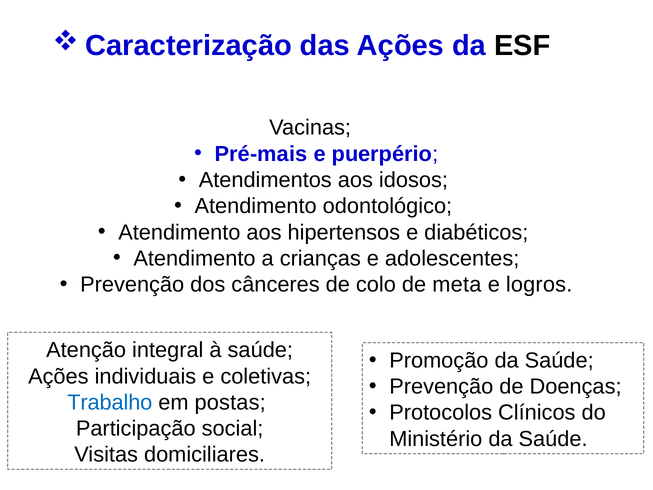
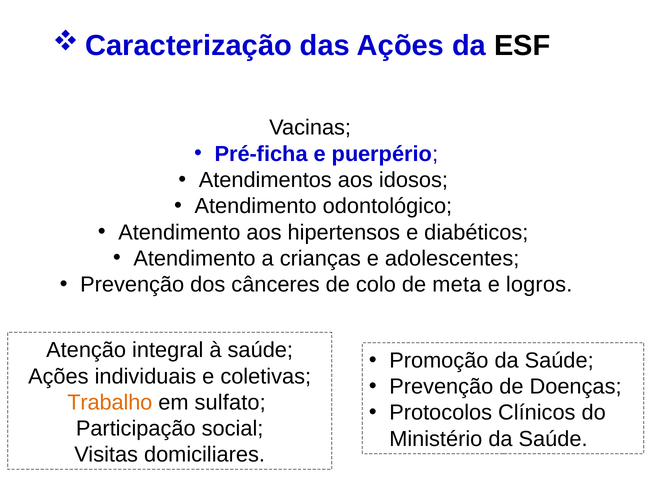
Pré-mais: Pré-mais -> Pré-ficha
Trabalho colour: blue -> orange
postas: postas -> sulfato
